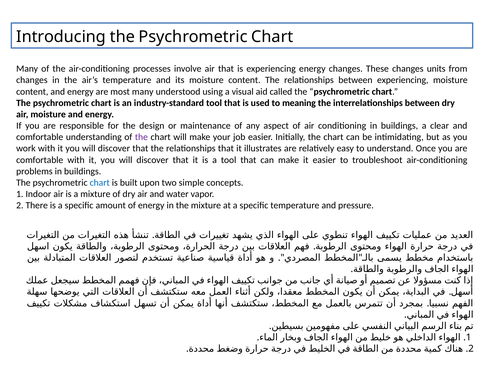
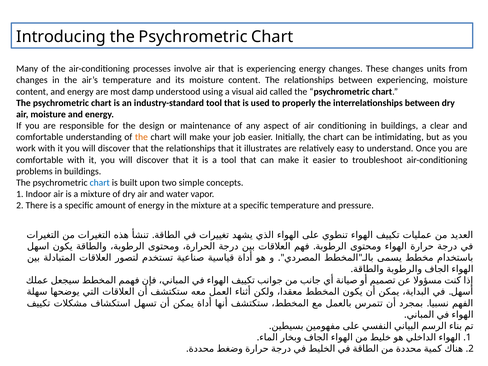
most many: many -> damp
meaning: meaning -> properly
the at (141, 137) colour: purple -> orange
